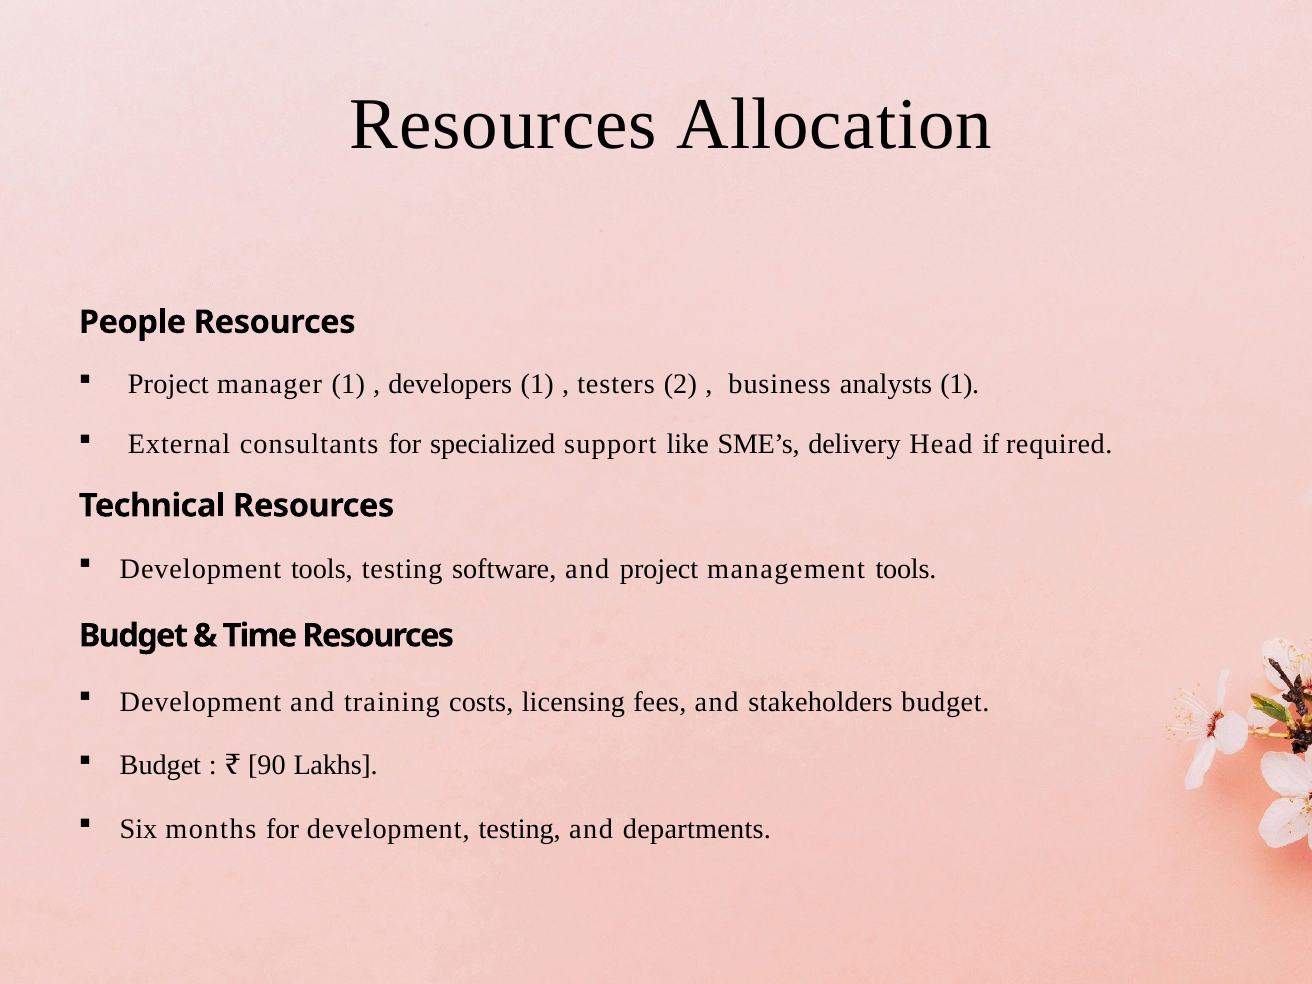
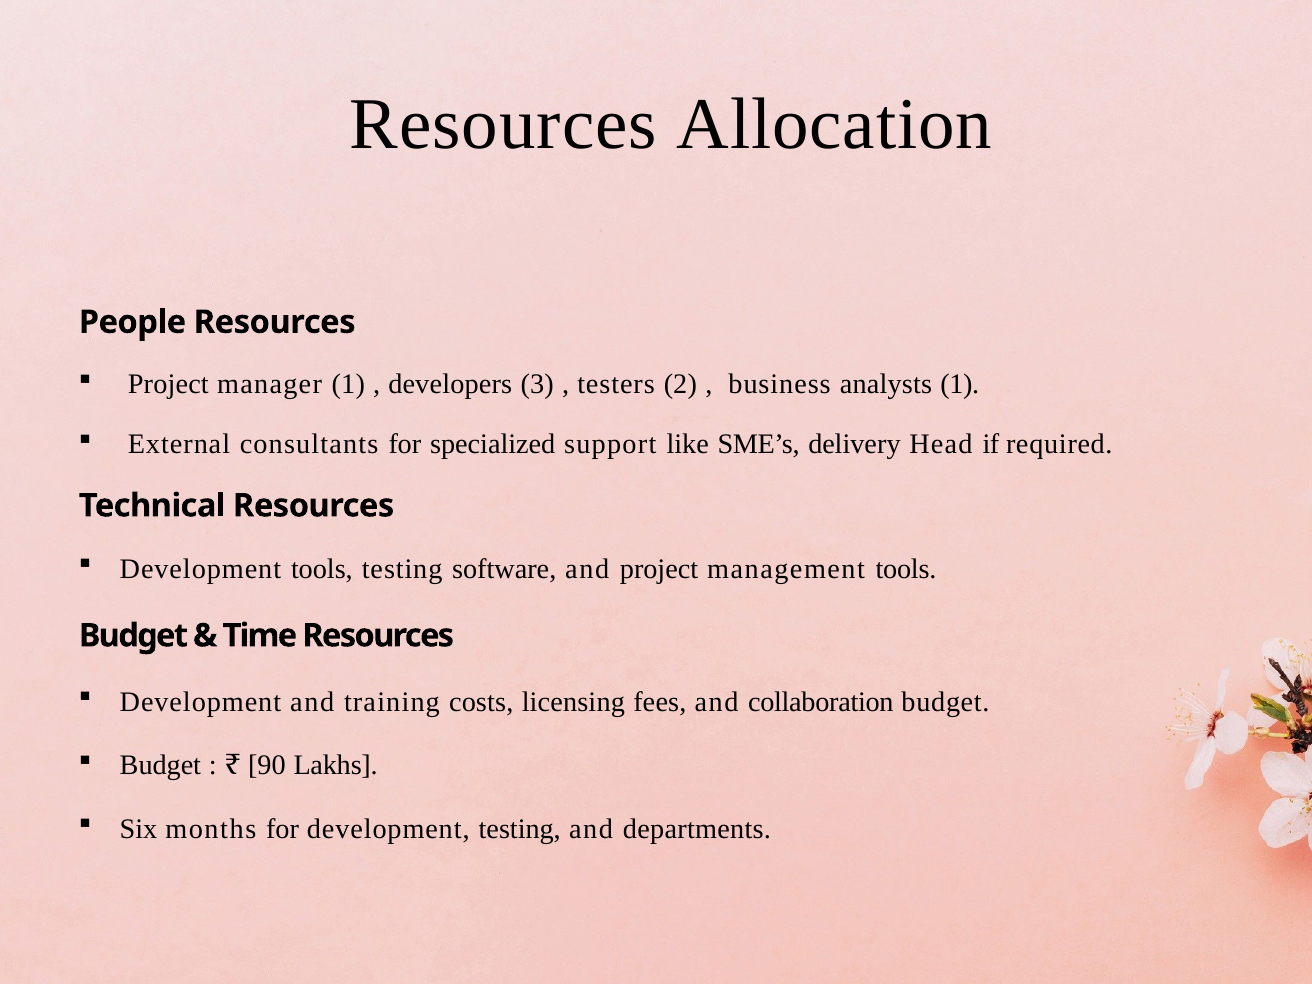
developers 1: 1 -> 3
stakeholders: stakeholders -> collaboration
